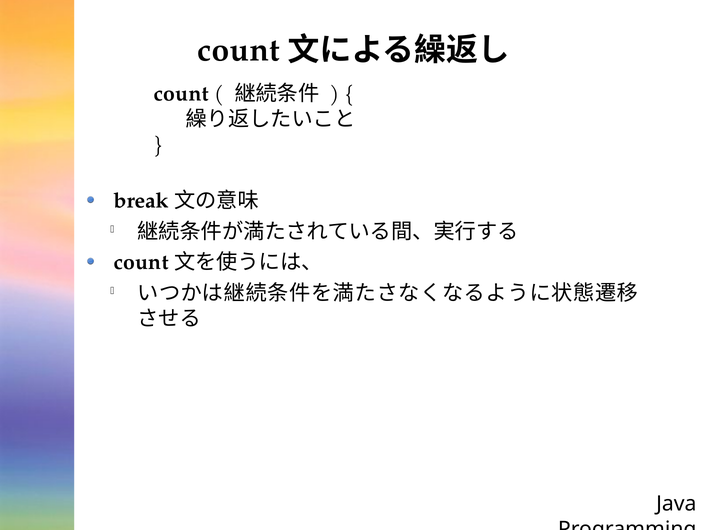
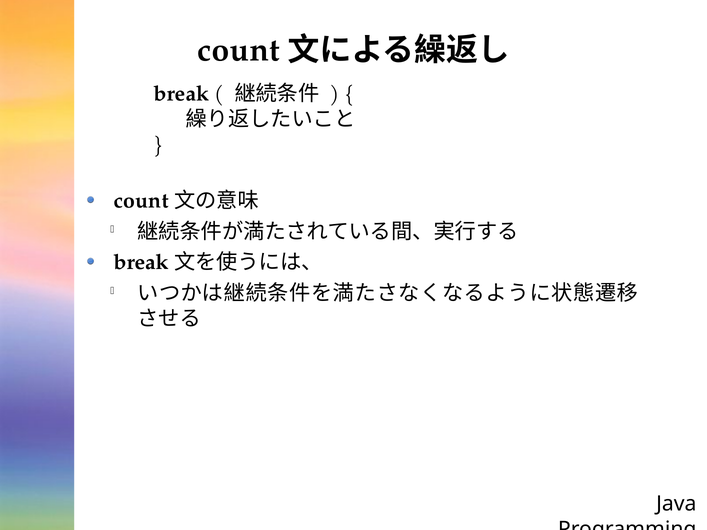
count at (181, 94): count -> break
break at (141, 201): break -> count
count at (141, 263): count -> break
